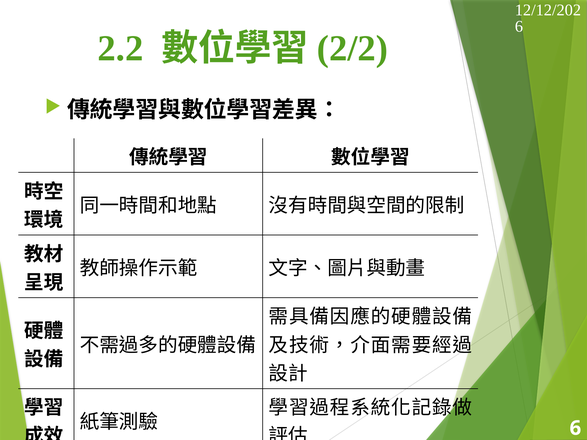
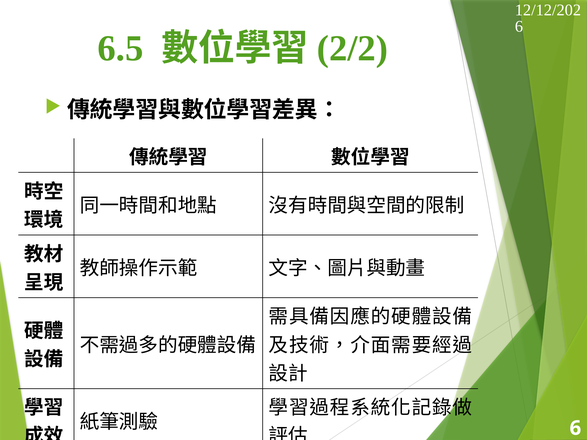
2.2: 2.2 -> 6.5
